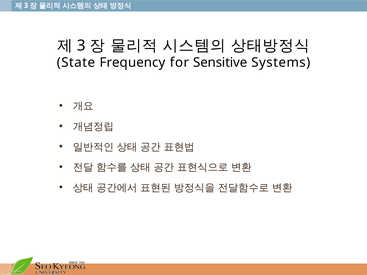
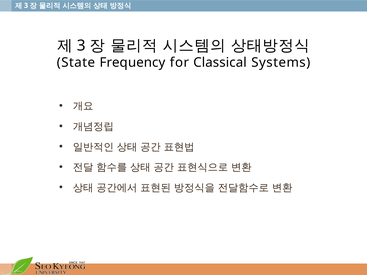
Sensitive: Sensitive -> Classical
